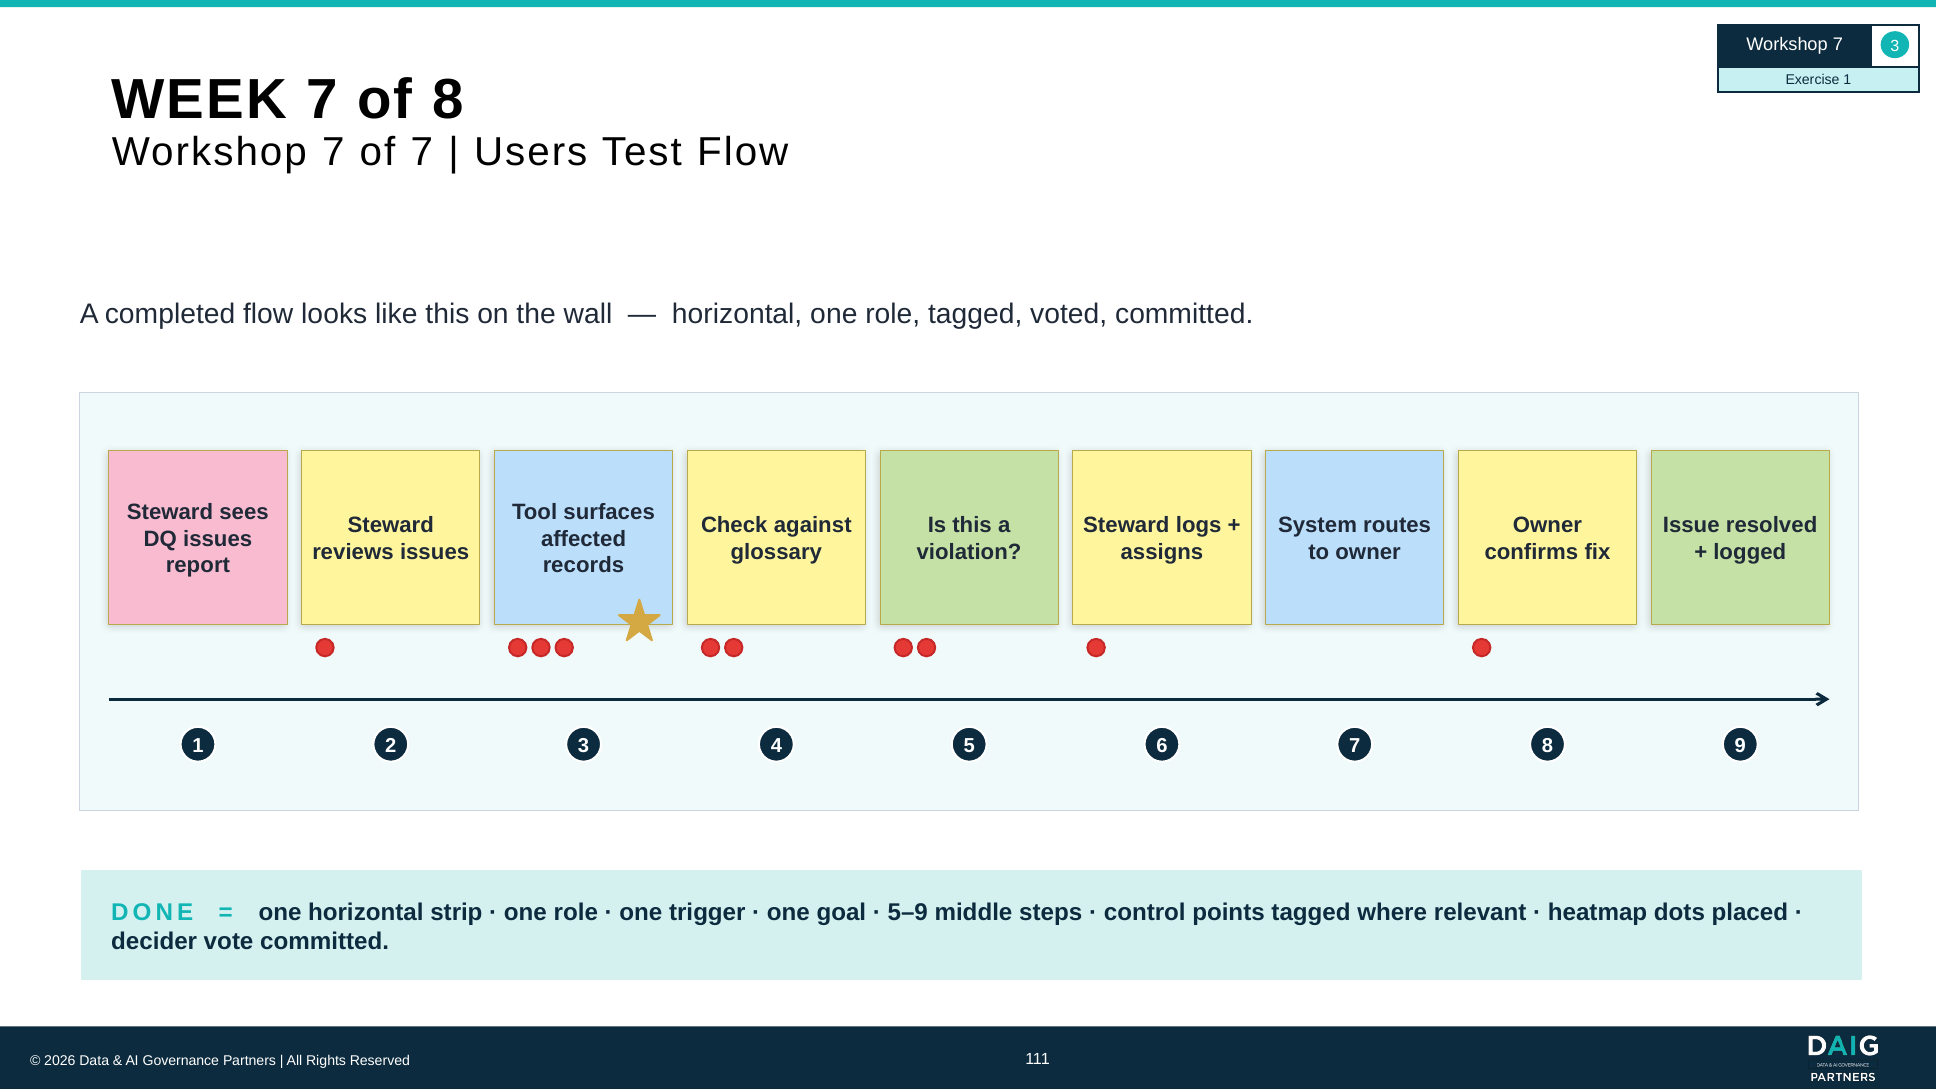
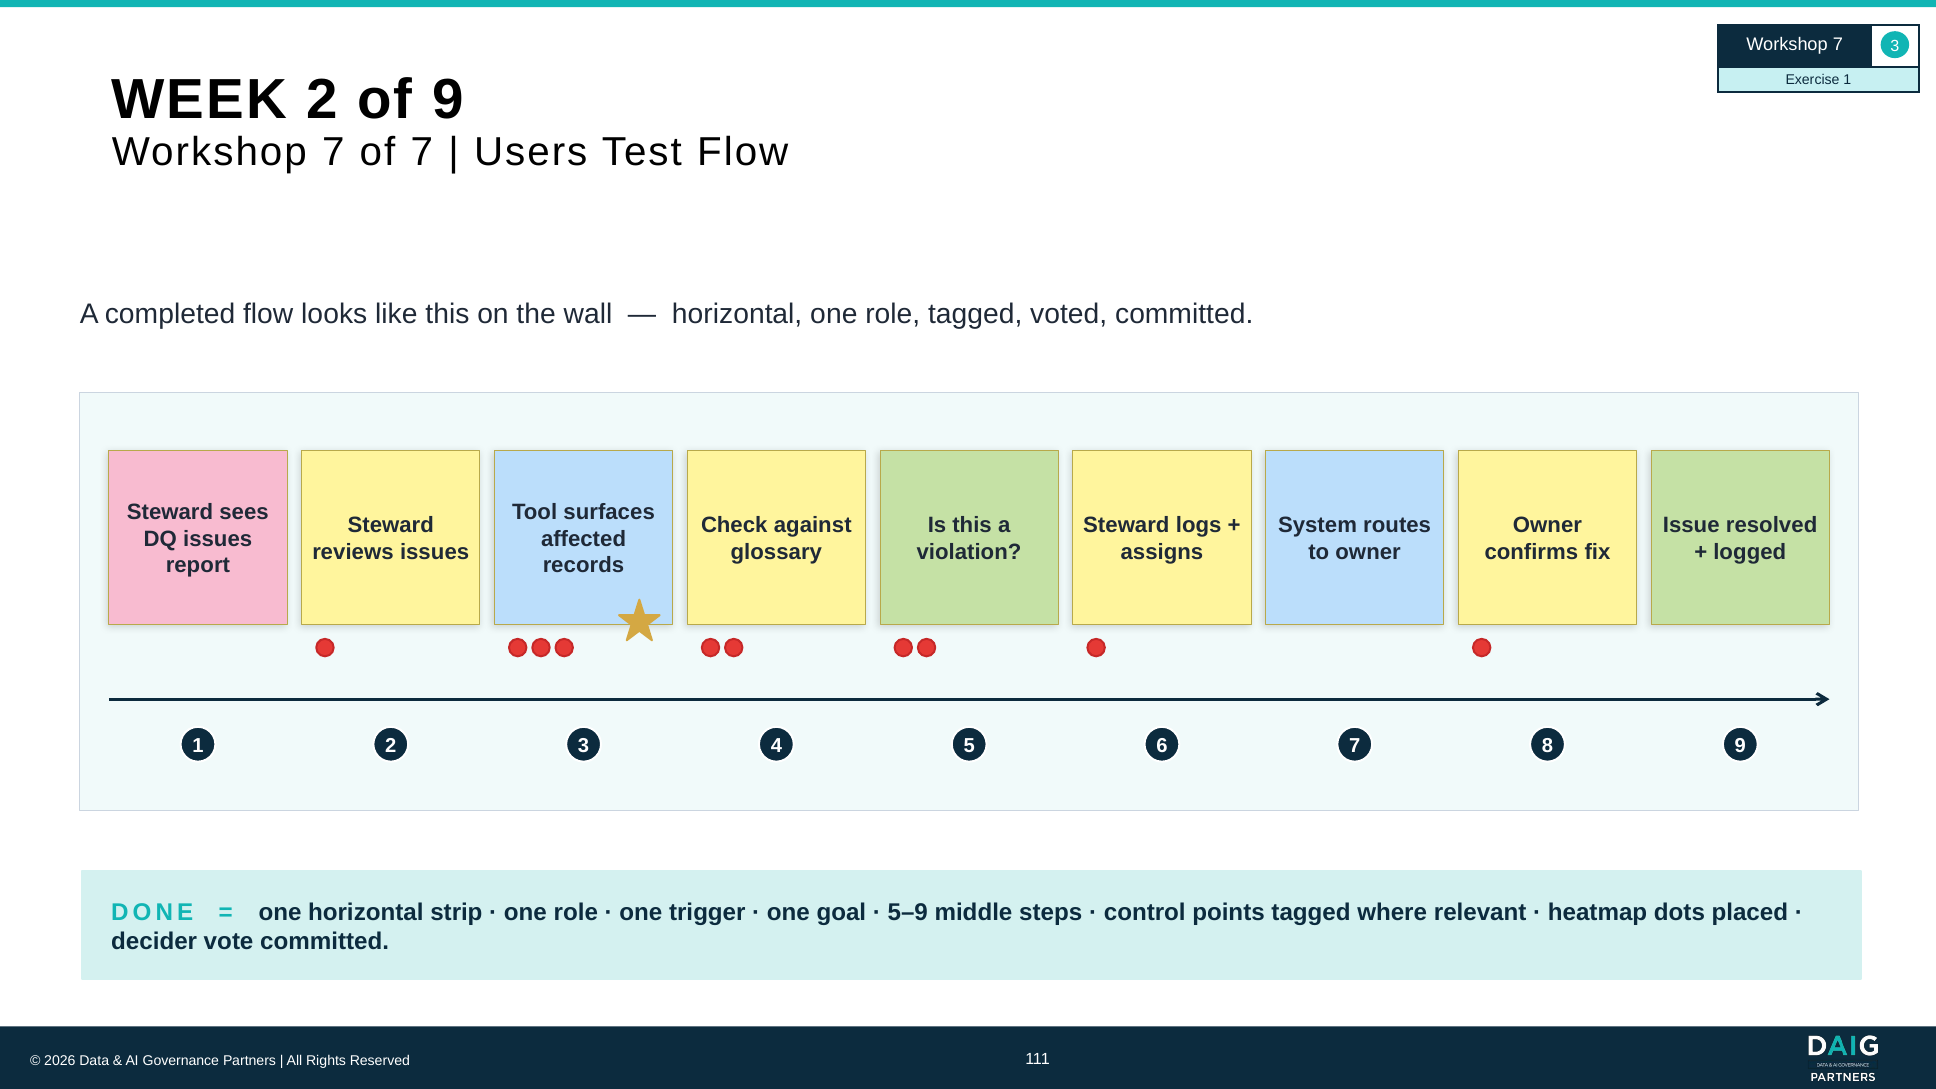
WEEK 7: 7 -> 2
of 8: 8 -> 9
